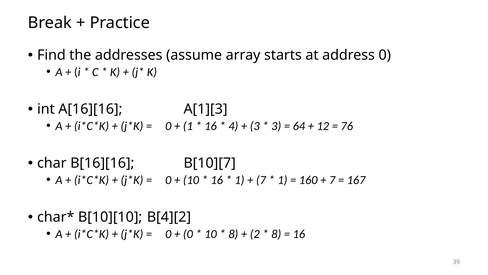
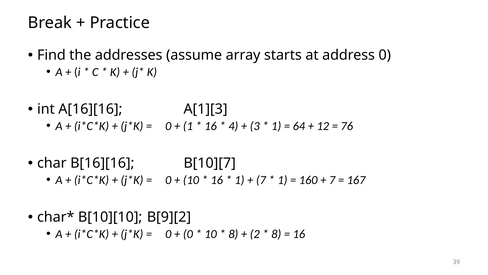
3 at (276, 126): 3 -> 1
B[4][2: B[4][2 -> B[9][2
